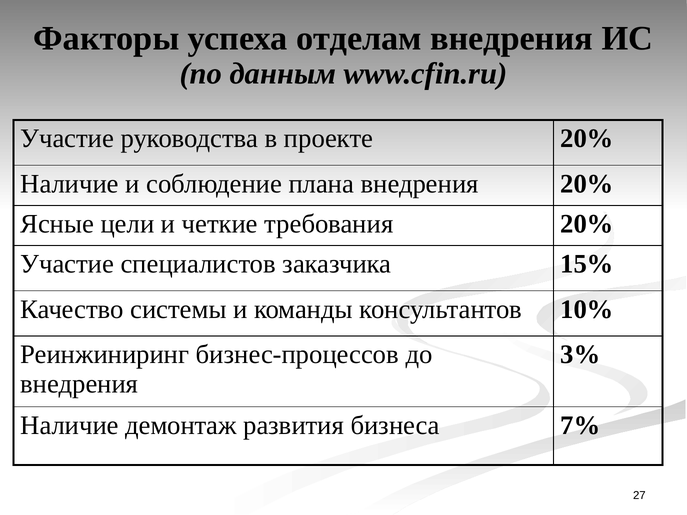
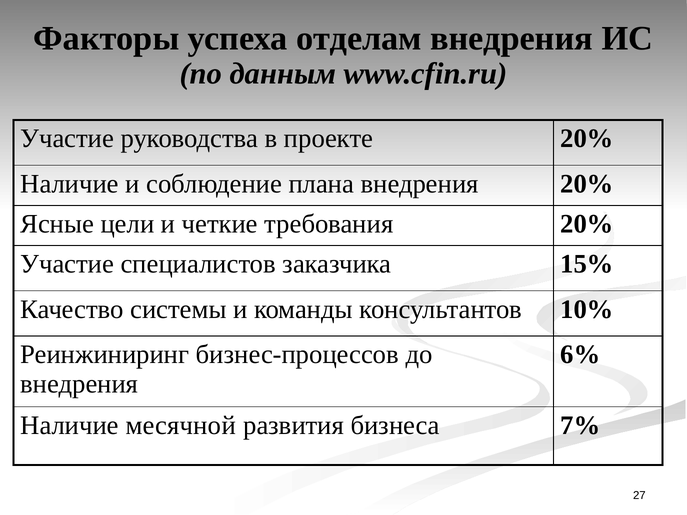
3%: 3% -> 6%
демонтаж: демонтаж -> месячной
